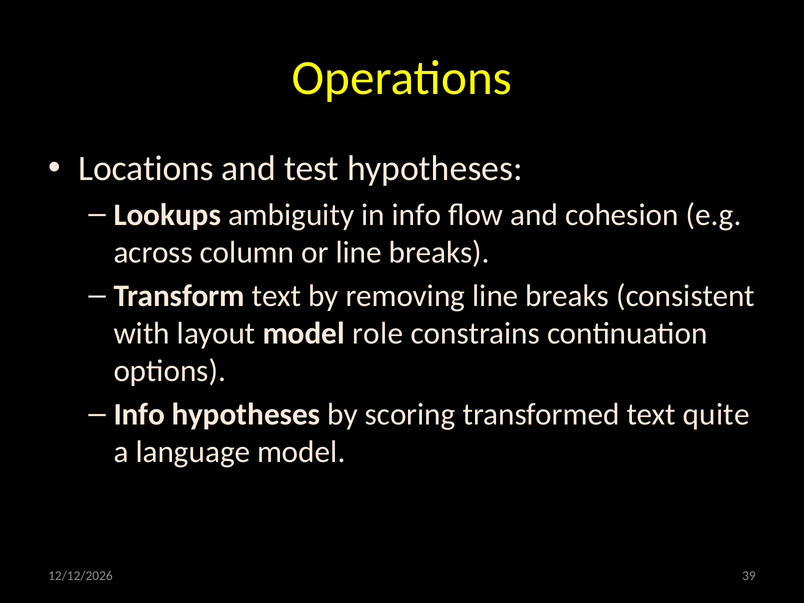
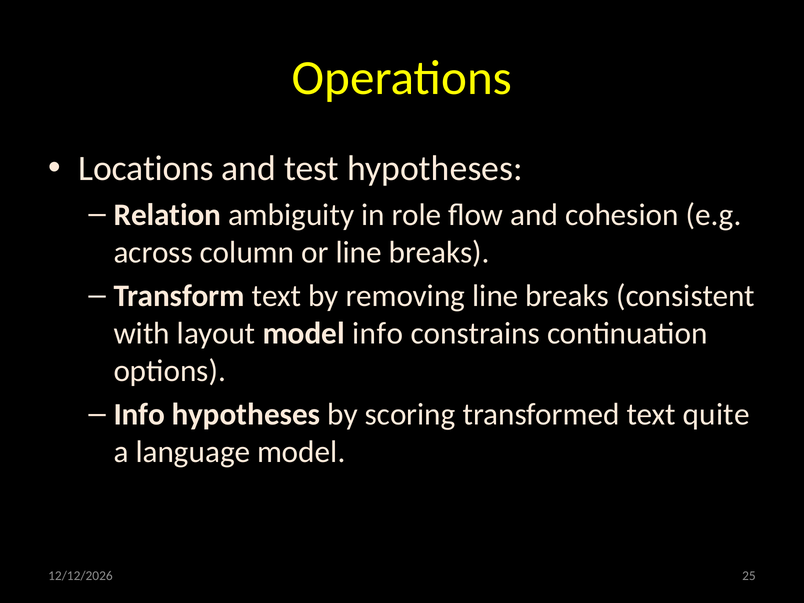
Lookups: Lookups -> Relation
in info: info -> role
model role: role -> info
39: 39 -> 25
